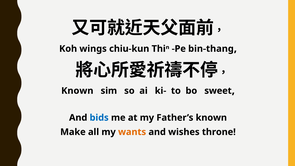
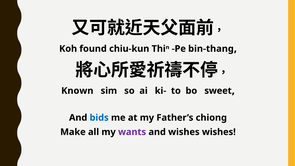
wings: wings -> found
Father’s known: known -> chiong
wants colour: orange -> purple
wishes throne: throne -> wishes
